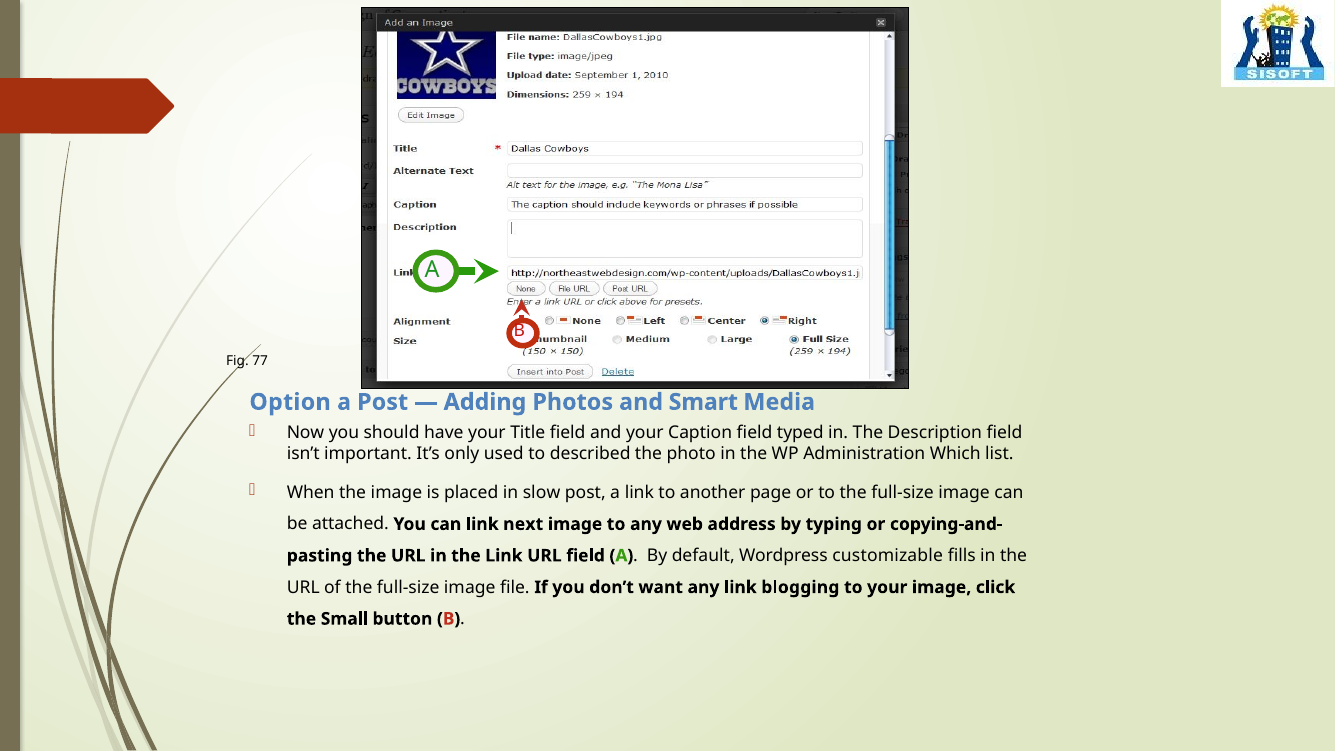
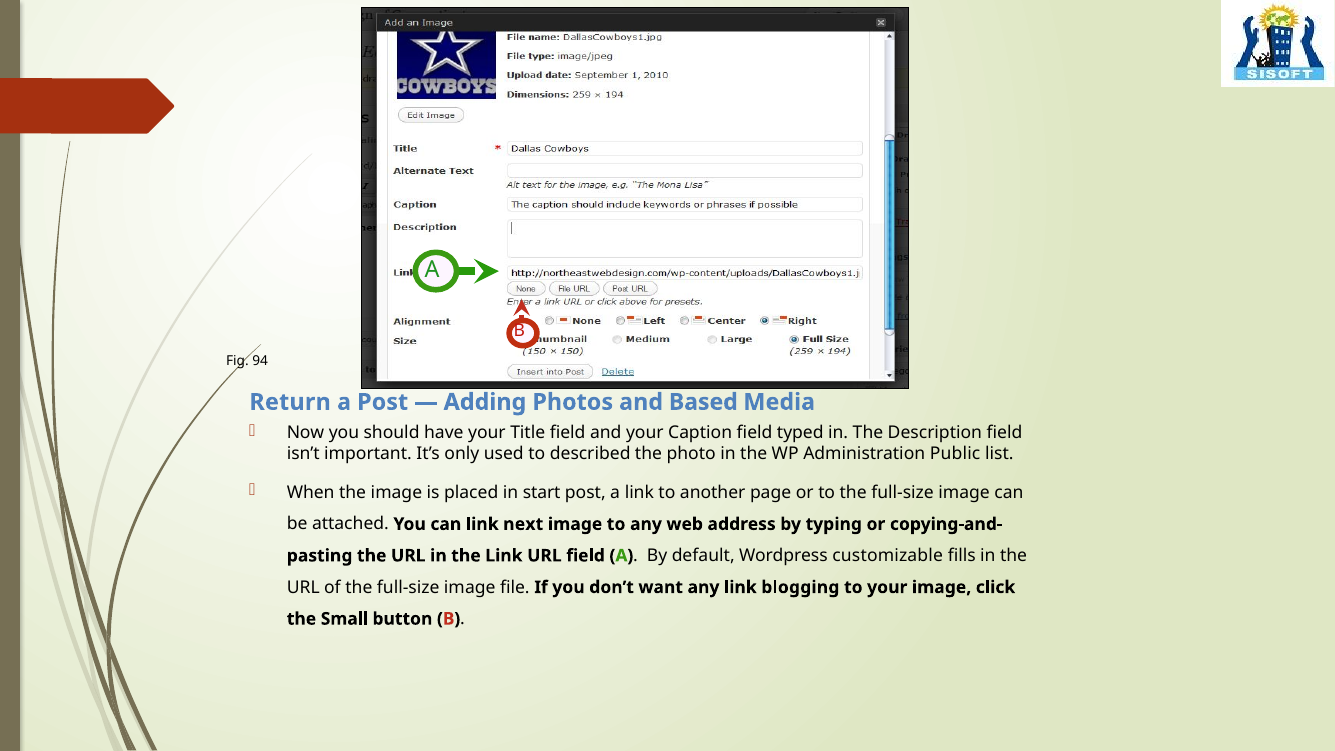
77: 77 -> 94
Option: Option -> Return
Smart: Smart -> Based
Which: Which -> Public
slow: slow -> start
